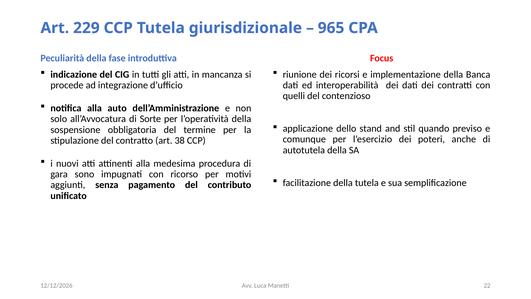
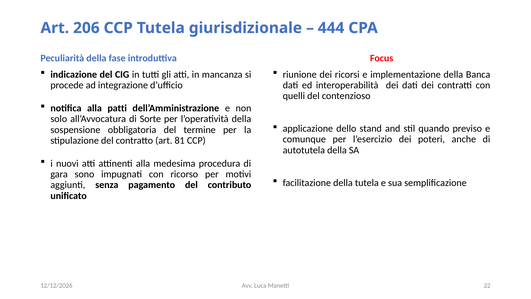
229: 229 -> 206
965: 965 -> 444
auto: auto -> patti
38: 38 -> 81
